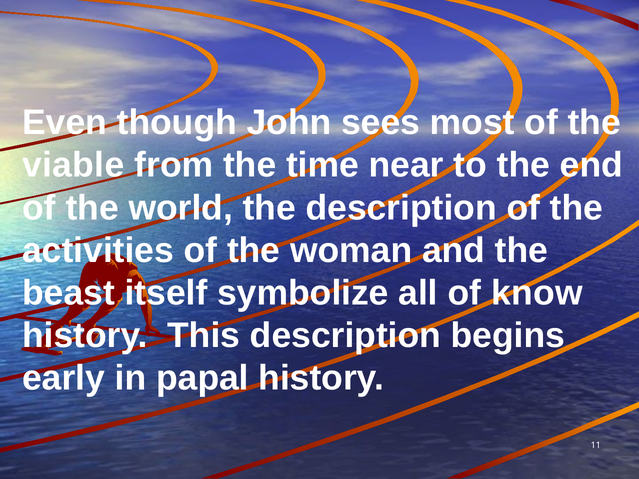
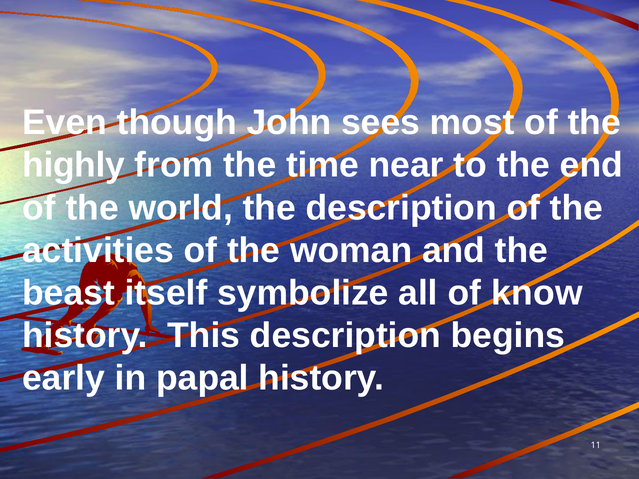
viable: viable -> highly
